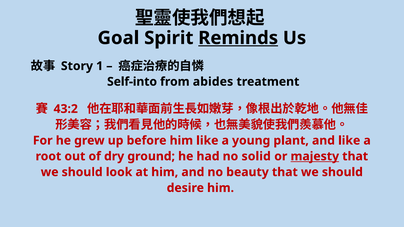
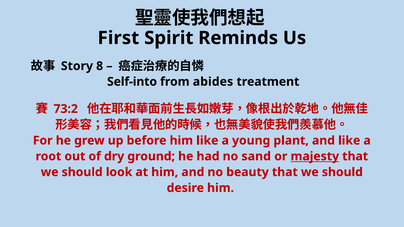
Goal: Goal -> First
Reminds underline: present -> none
1: 1 -> 8
43:2: 43:2 -> 73:2
solid: solid -> sand
